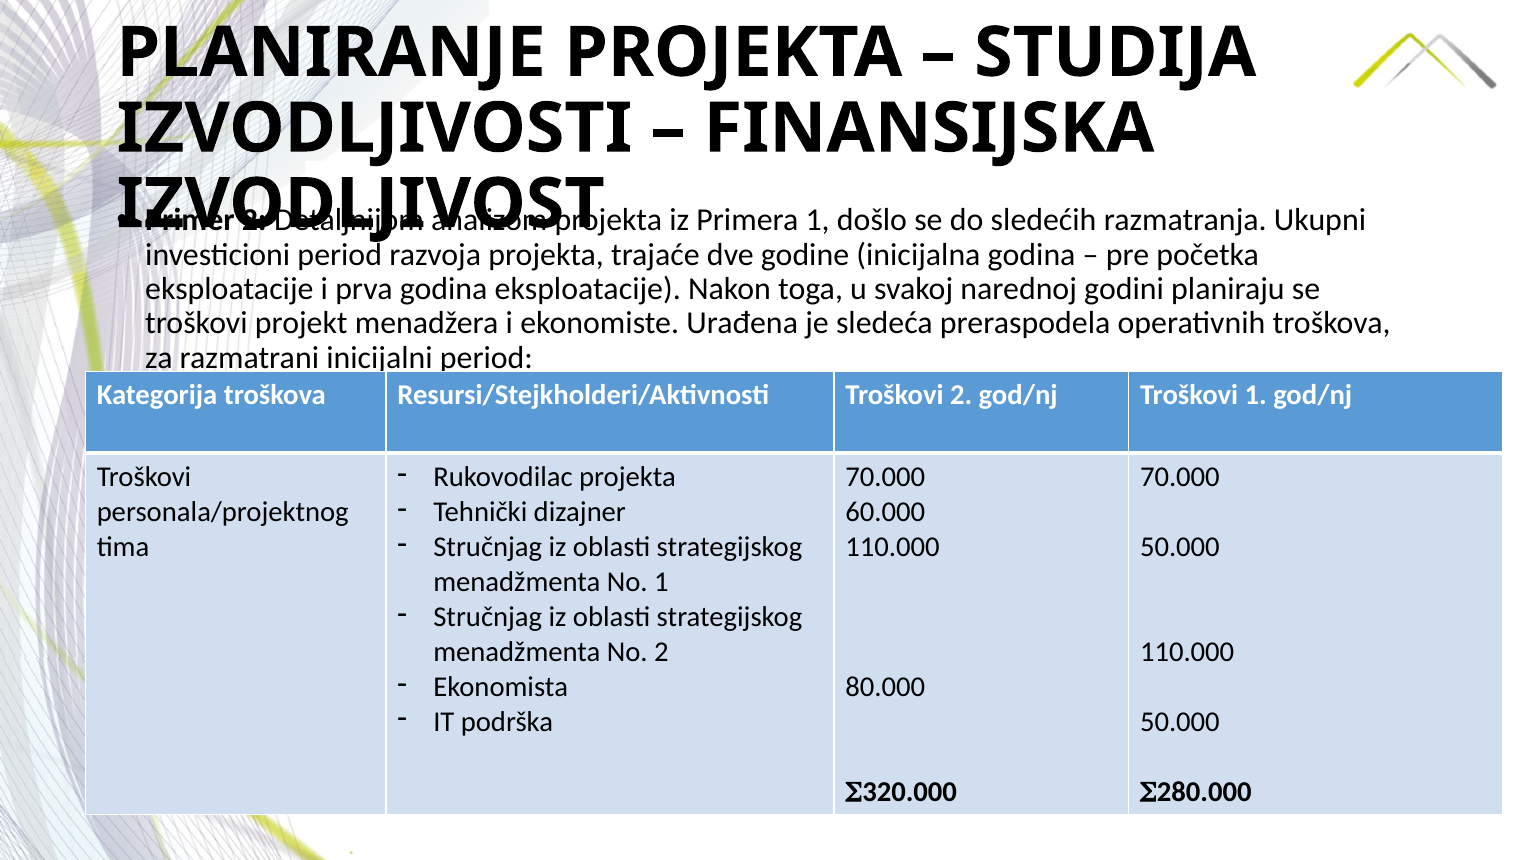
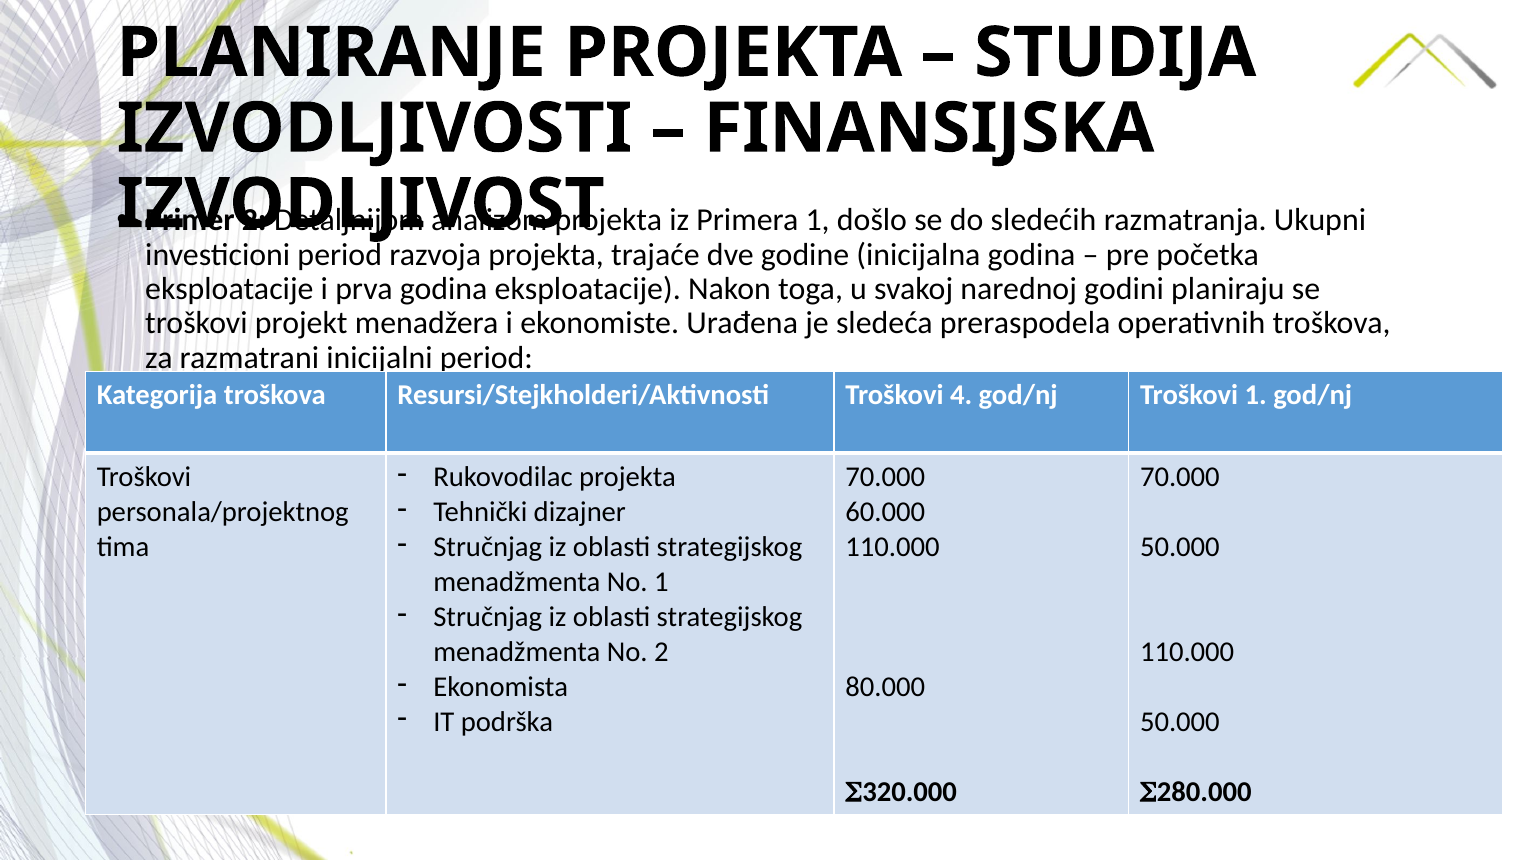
Troškovi 2: 2 -> 4
